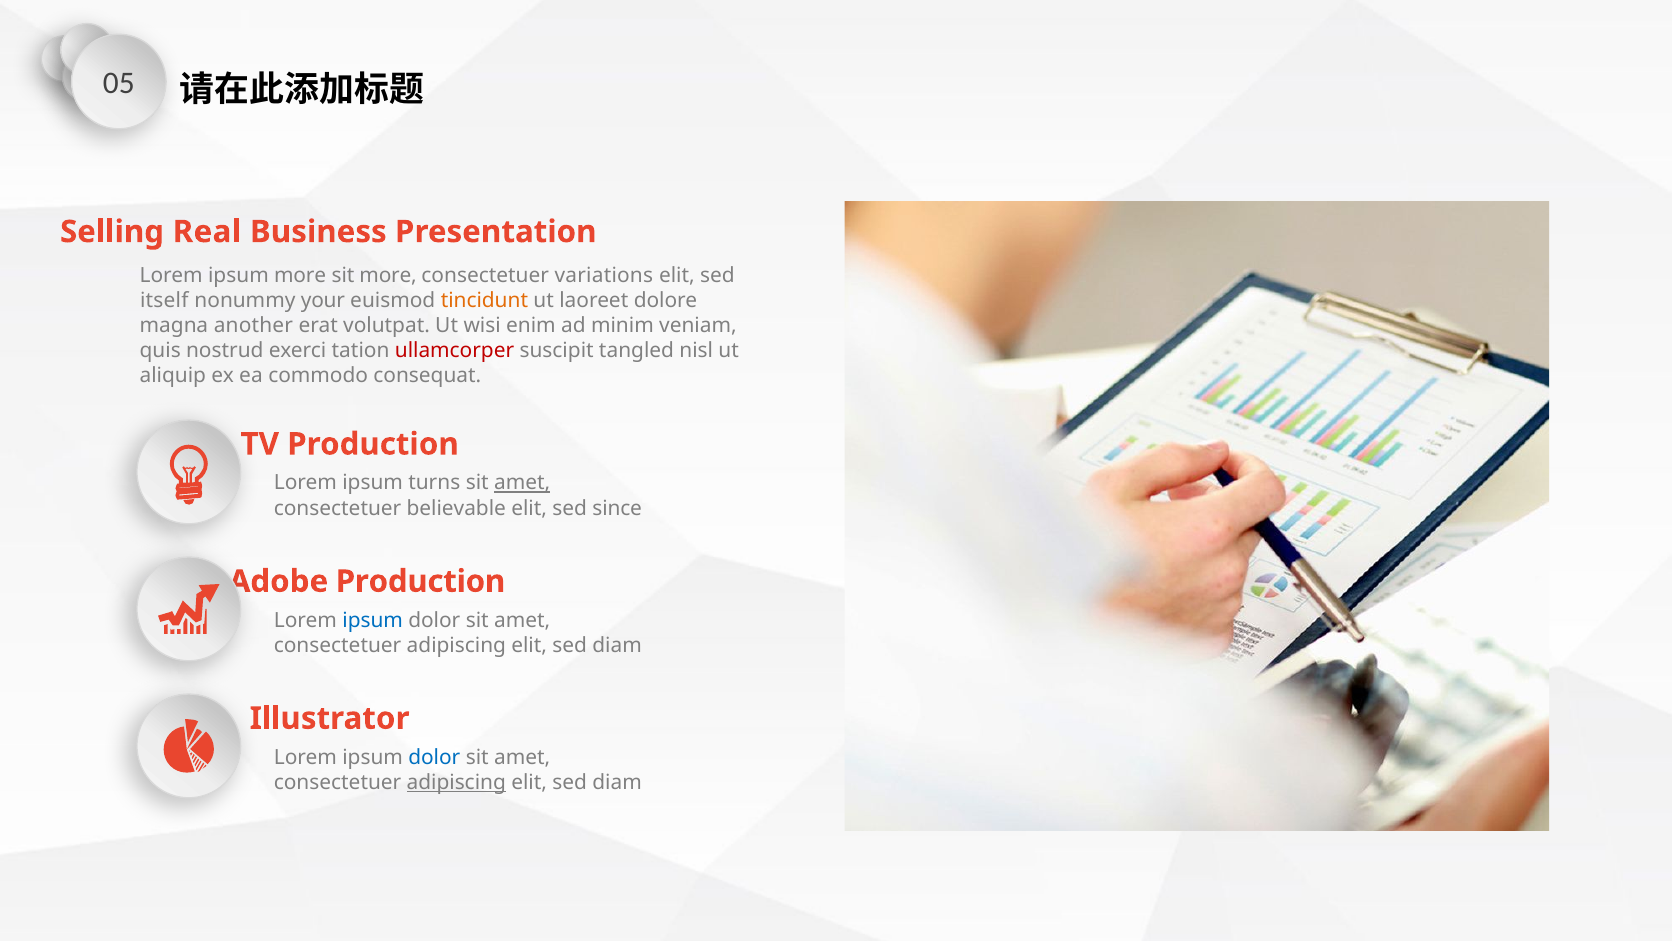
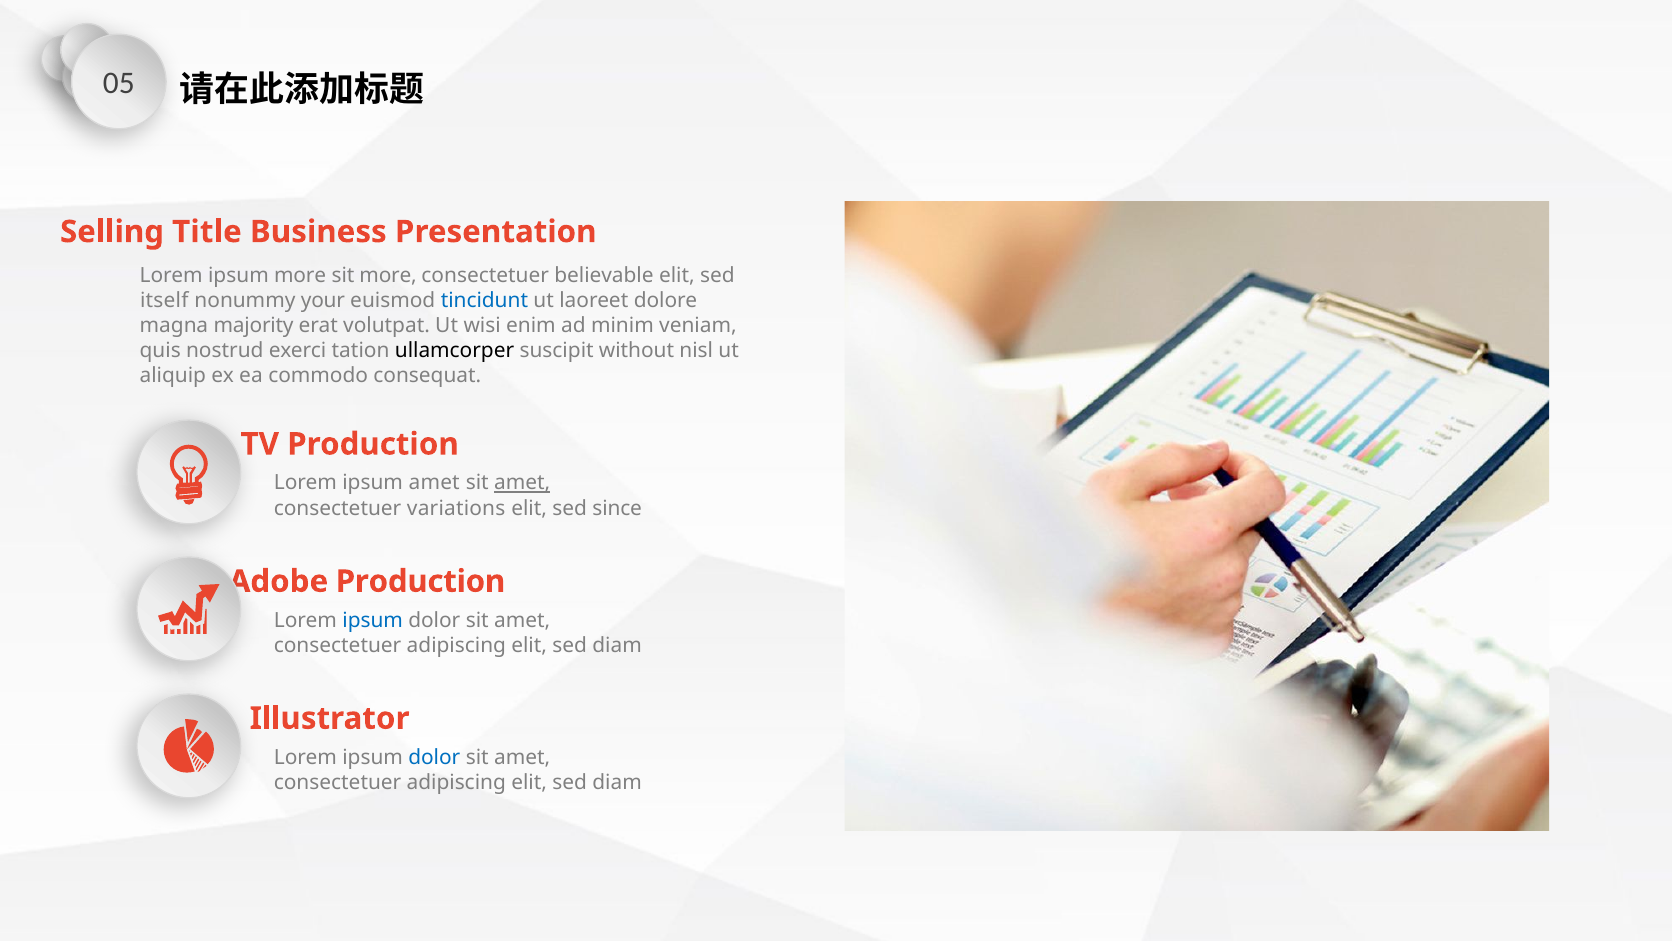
Real: Real -> Title
variations: variations -> believable
tincidunt colour: orange -> blue
another: another -> majority
ullamcorper colour: red -> black
tangled: tangled -> without
ipsum turns: turns -> amet
believable: believable -> variations
adipiscing at (456, 782) underline: present -> none
